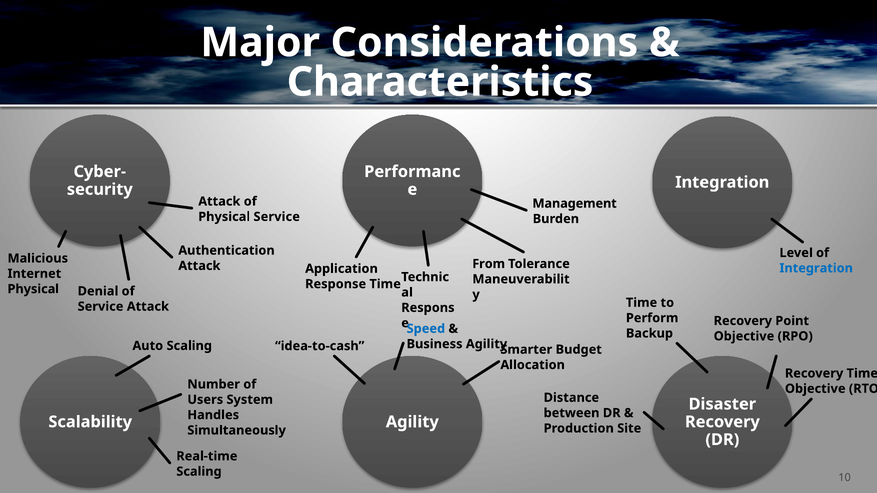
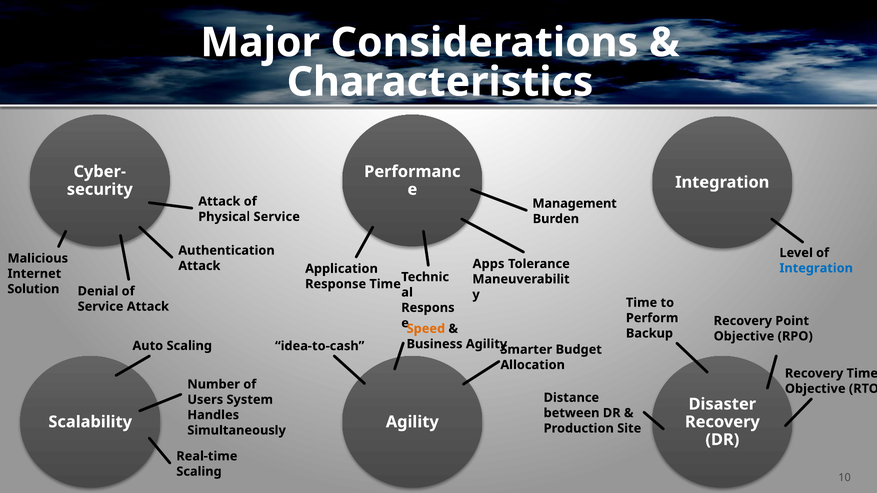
From: From -> Apps
Physical at (33, 289): Physical -> Solution
Speed colour: blue -> orange
